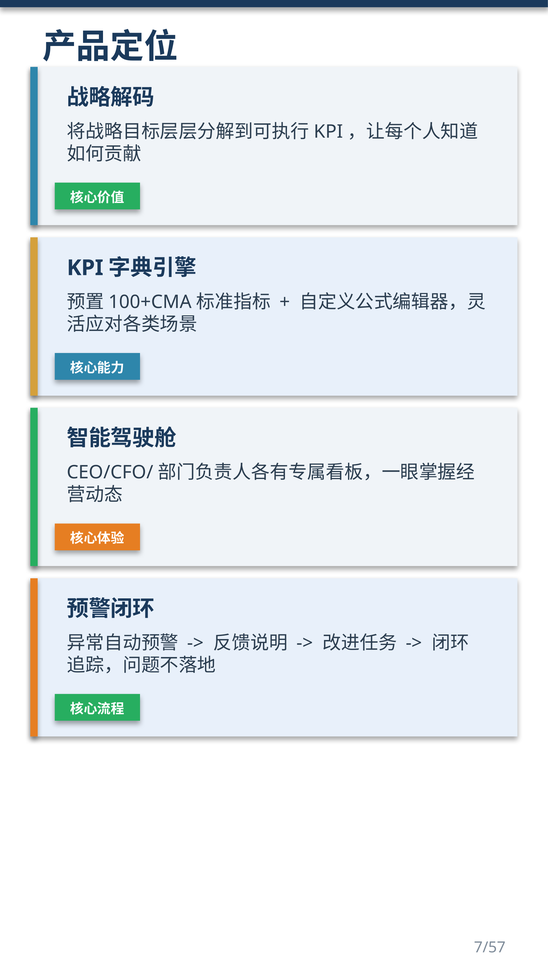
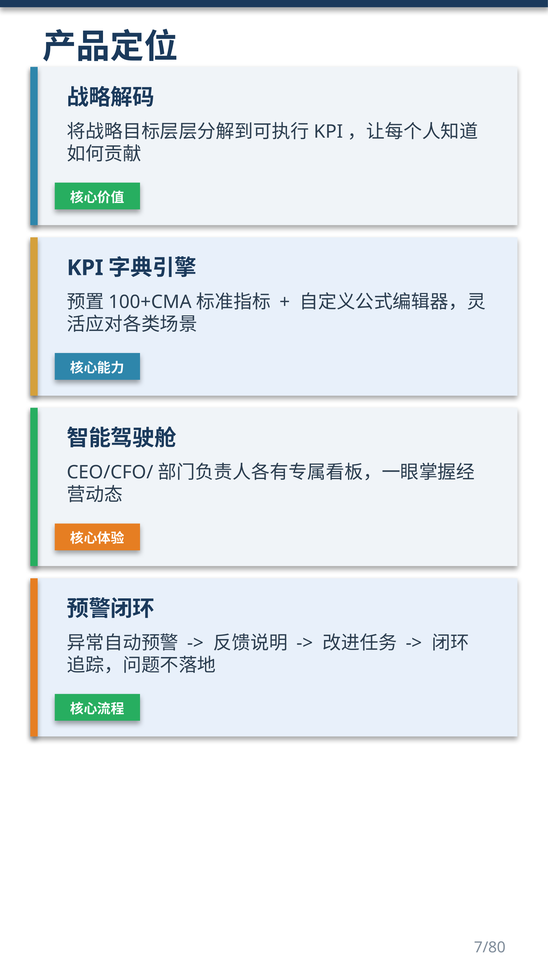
7/57: 7/57 -> 7/80
